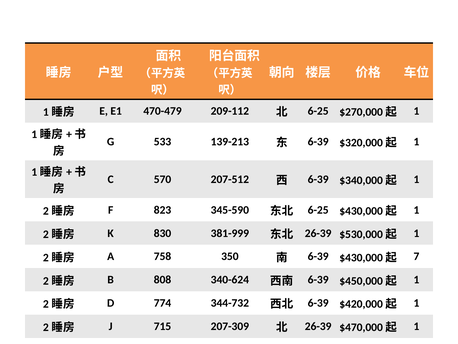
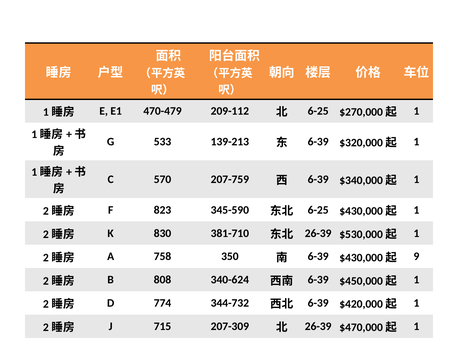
207-512: 207-512 -> 207-759
381-999: 381-999 -> 381-710
7: 7 -> 9
